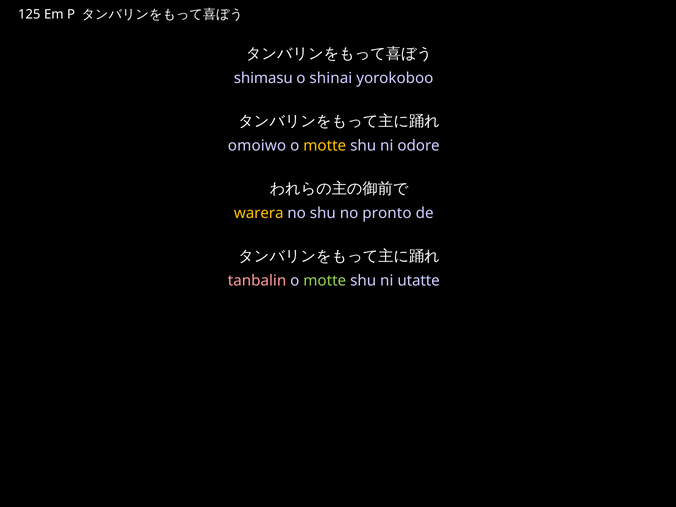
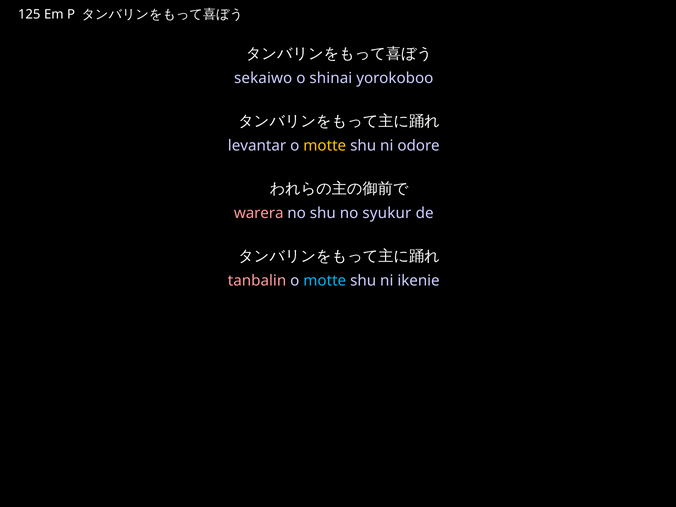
shimasu: shimasu -> sekaiwo
omoiwo: omoiwo -> levantar
warera colour: yellow -> pink
pronto: pronto -> syukur
motte at (325, 281) colour: light green -> light blue
utatte: utatte -> ikenie
